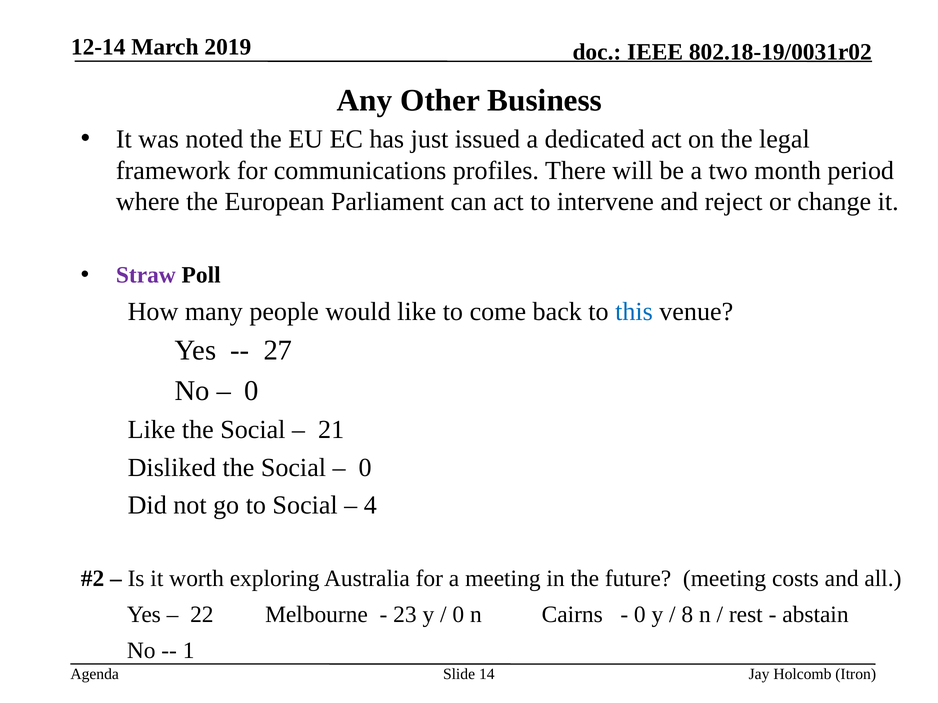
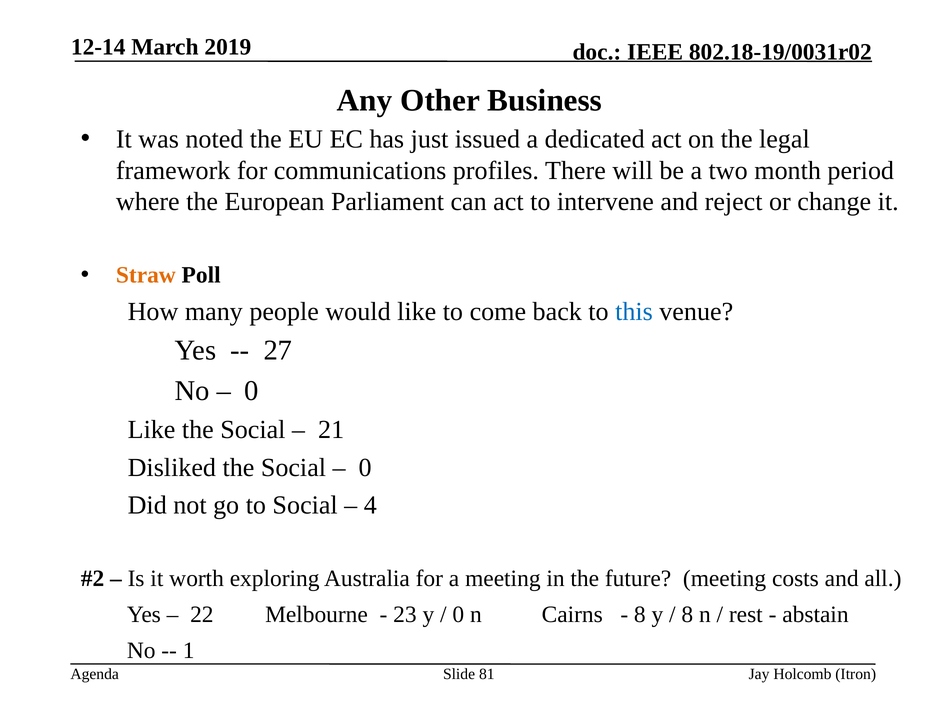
Straw colour: purple -> orange
0 at (640, 615): 0 -> 8
14: 14 -> 81
